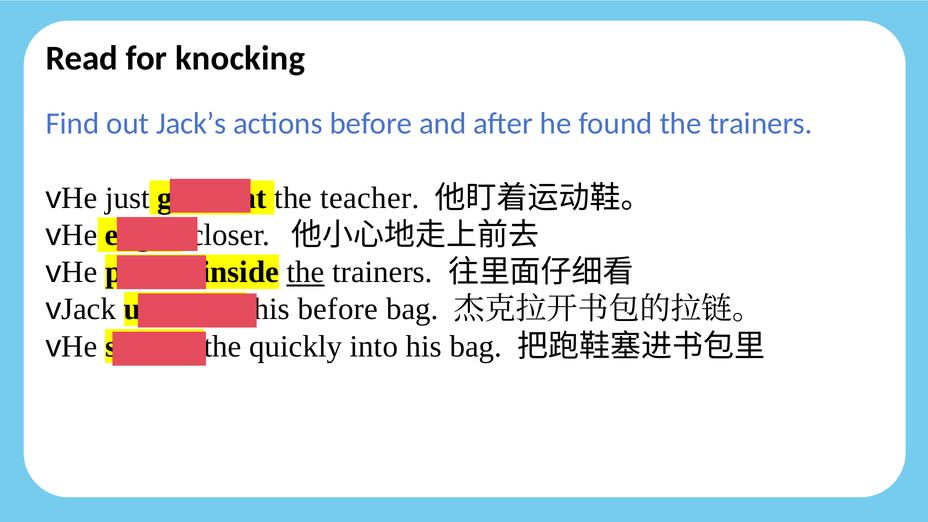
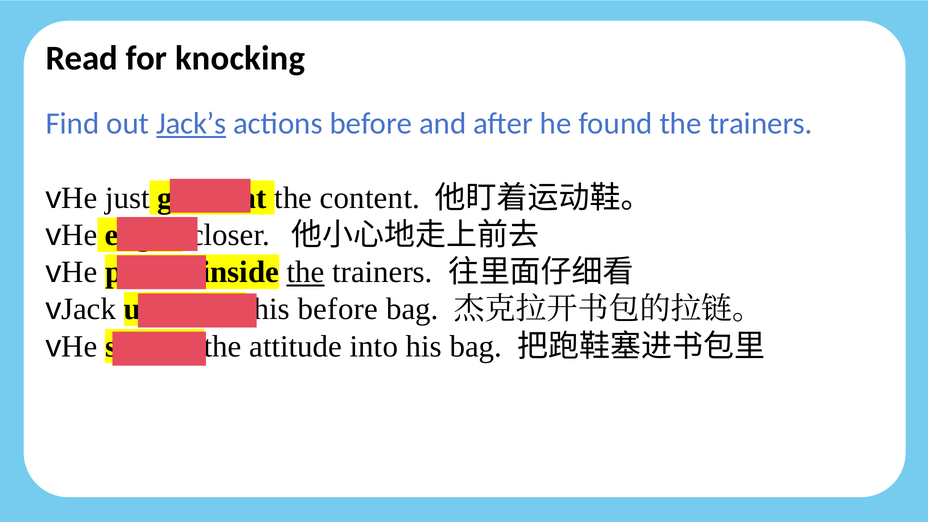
Jack’s underline: none -> present
teacher: teacher -> content
quickly: quickly -> attitude
